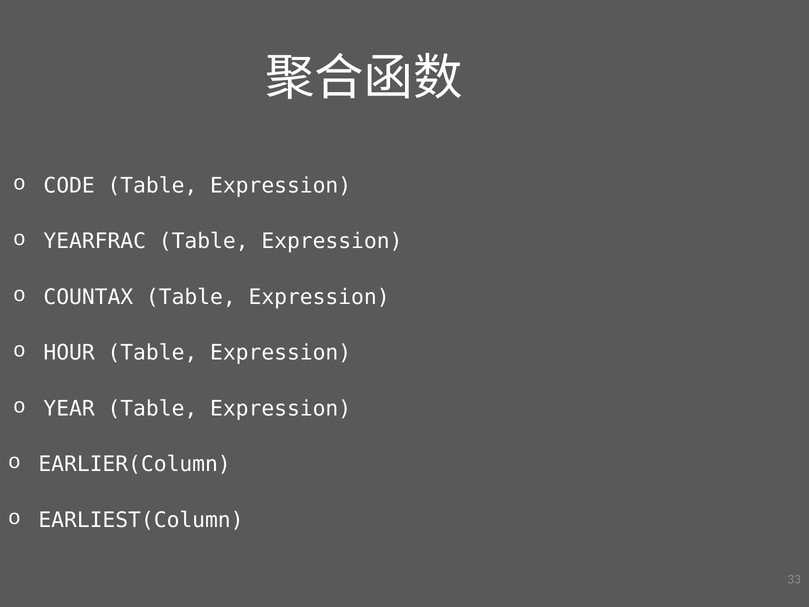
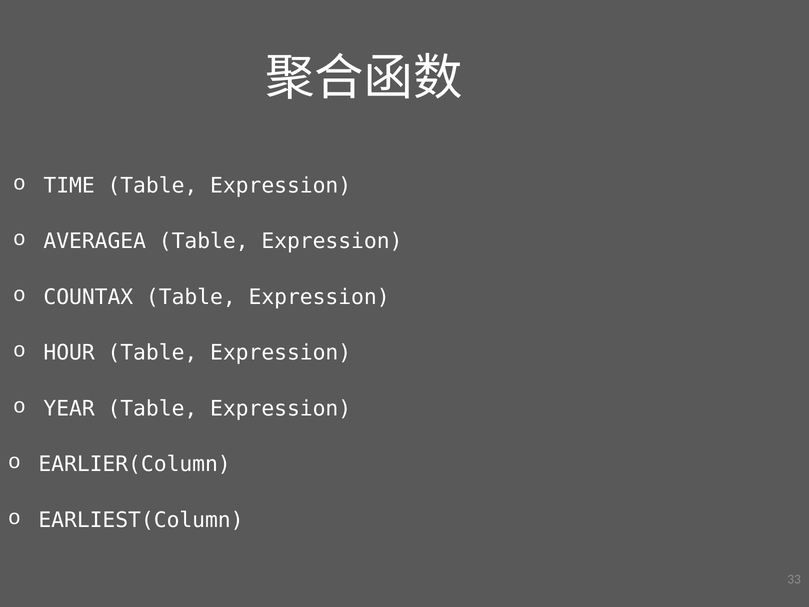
CODE: CODE -> TIME
YEARFRAC: YEARFRAC -> AVERAGEA
